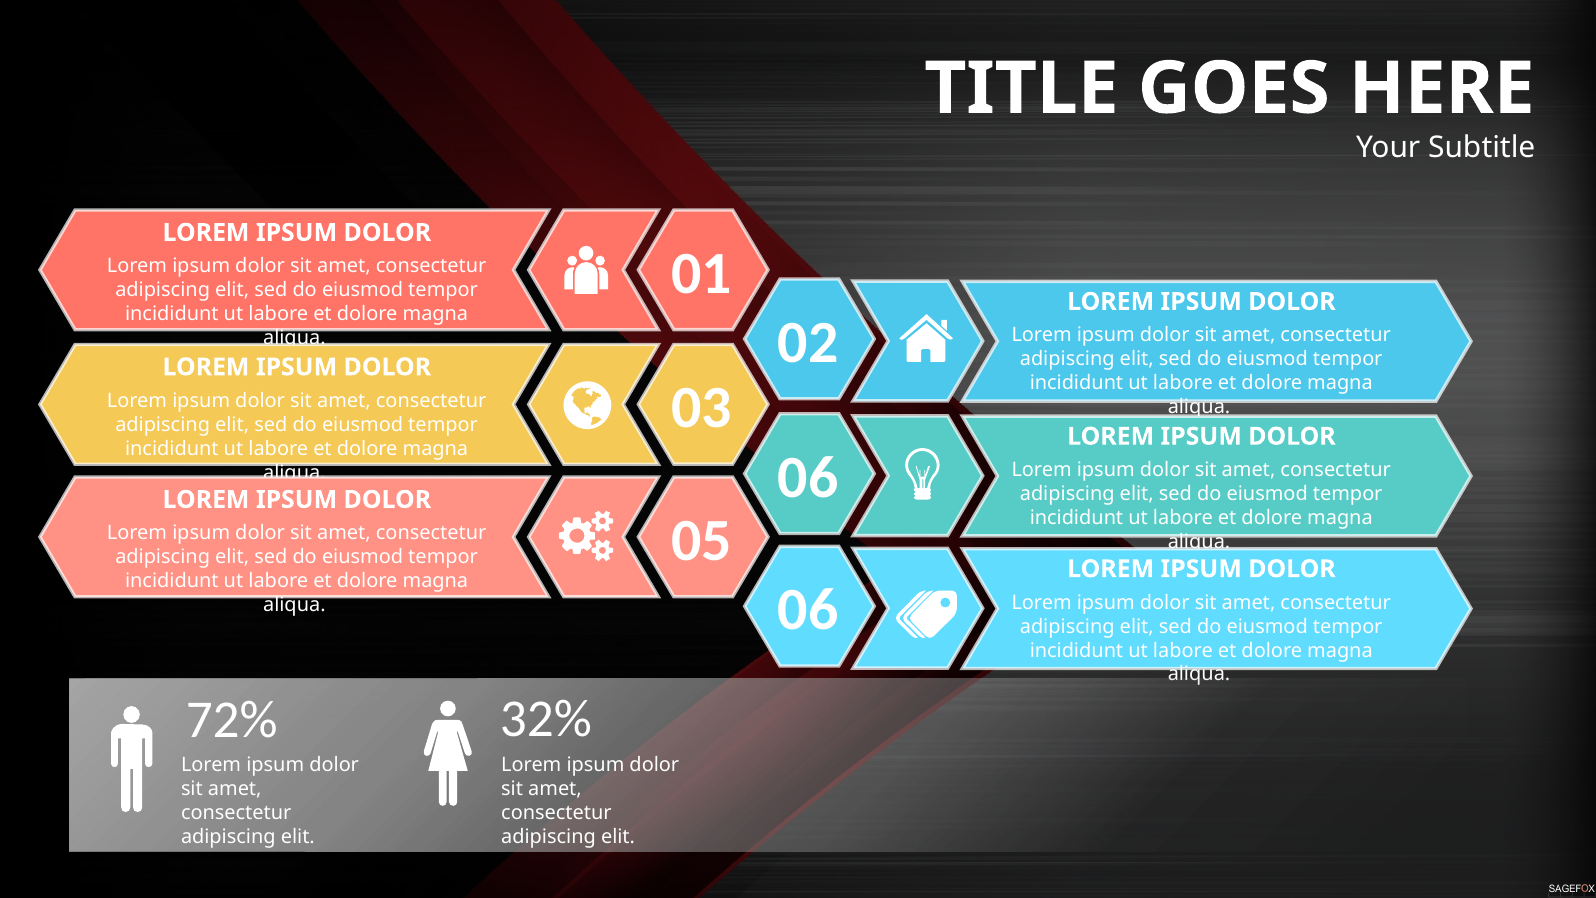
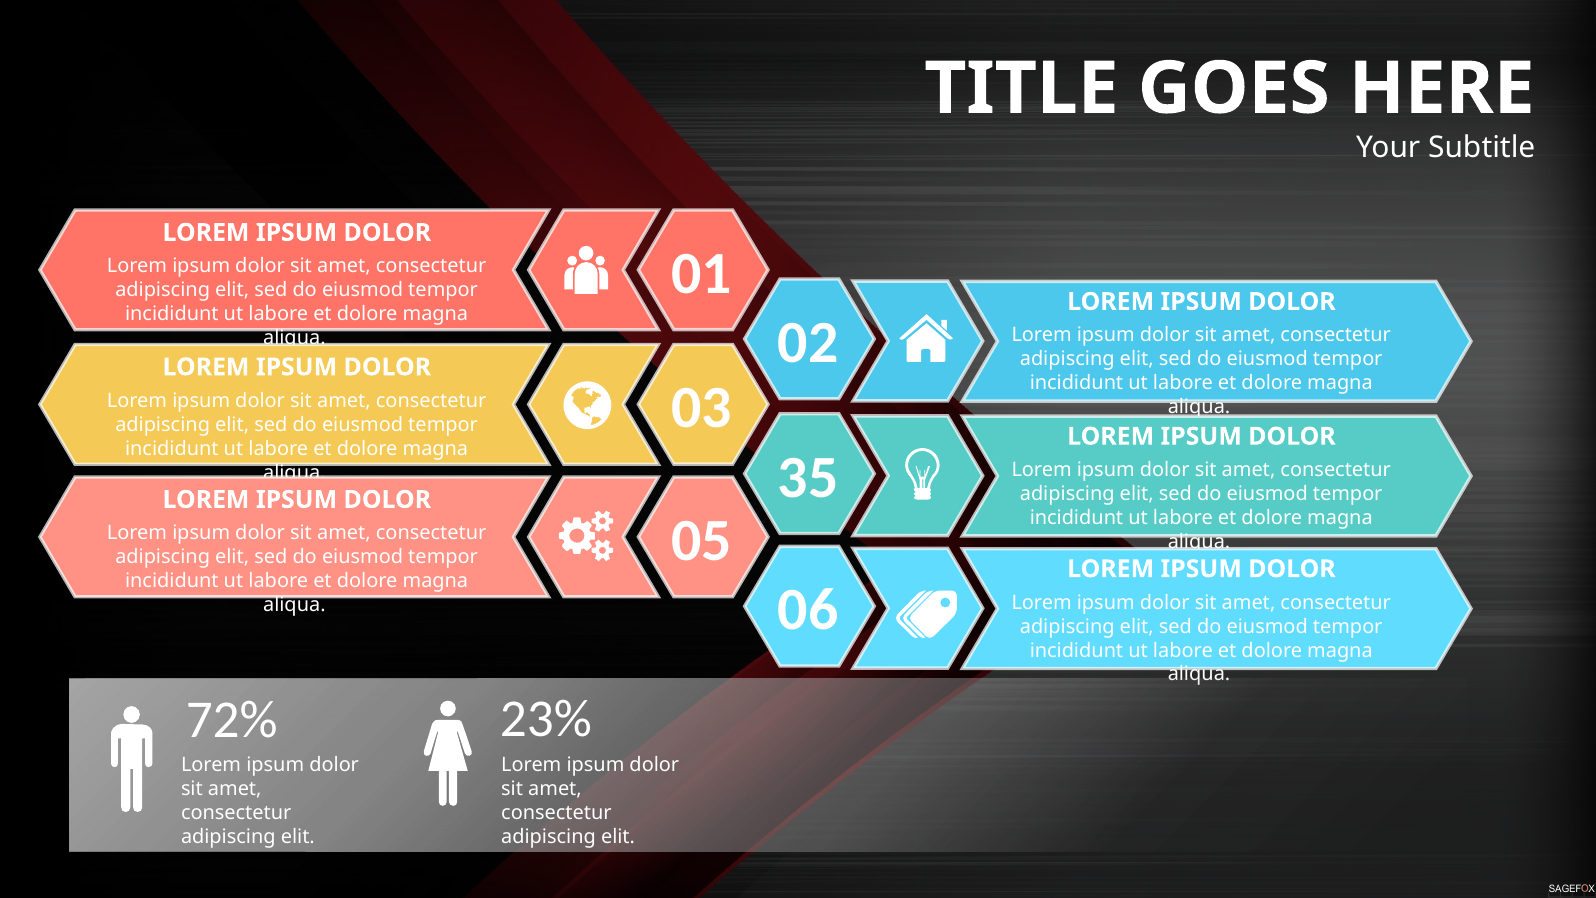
06 at (808, 477): 06 -> 35
32%: 32% -> 23%
